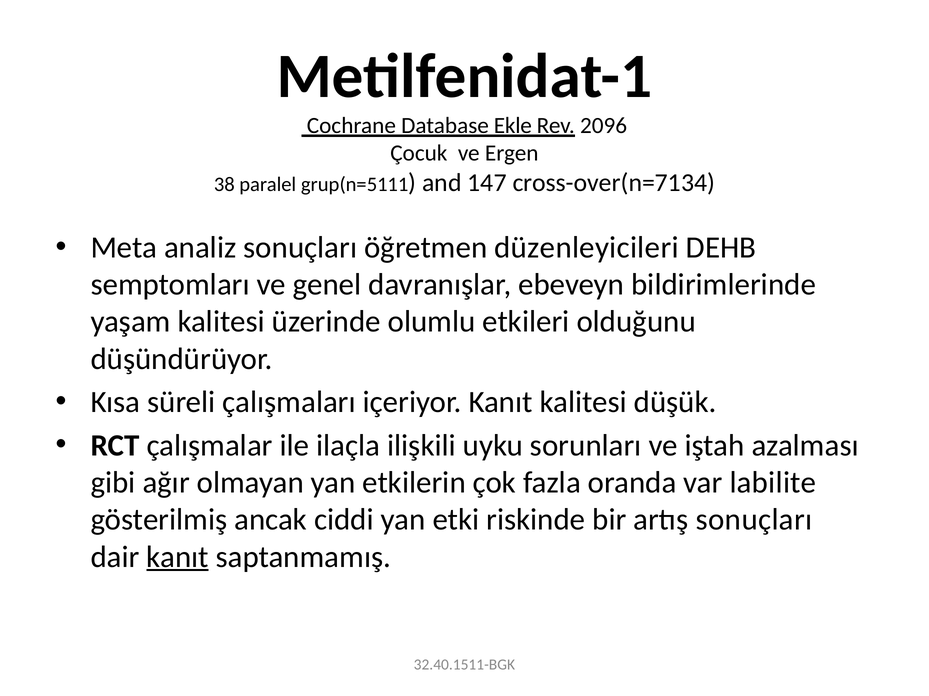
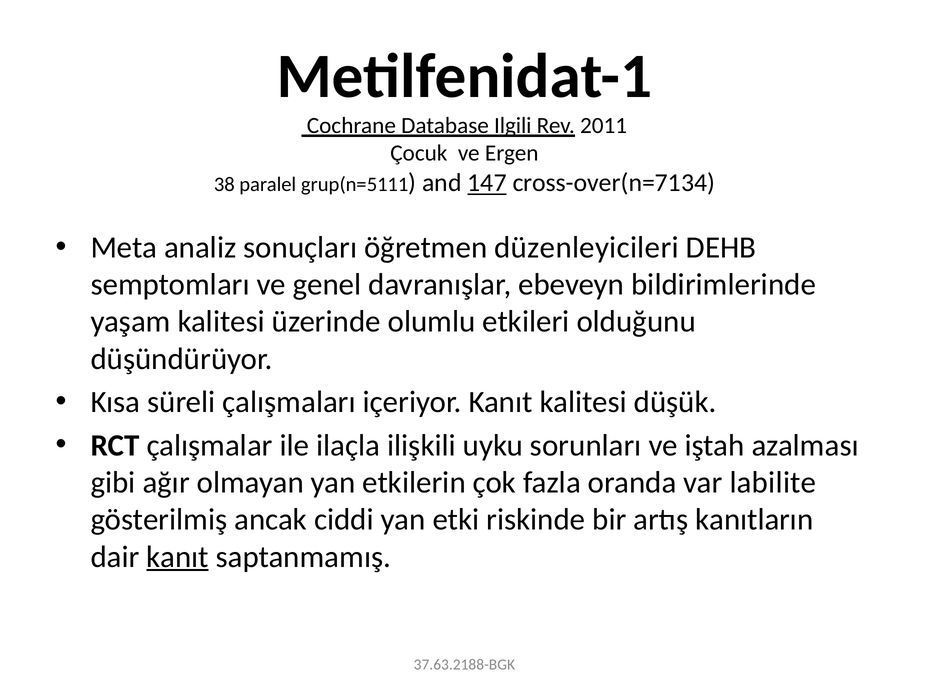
Ekle: Ekle -> Ilgili
2096: 2096 -> 2011
147 underline: none -> present
artış sonuçları: sonuçları -> kanıtların
32.40.1511-BGK: 32.40.1511-BGK -> 37.63.2188-BGK
